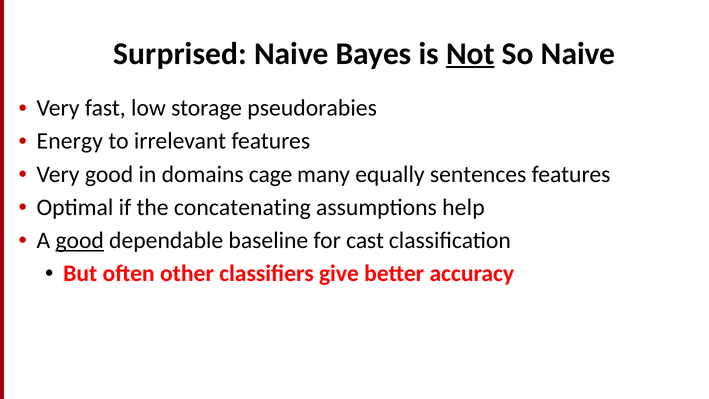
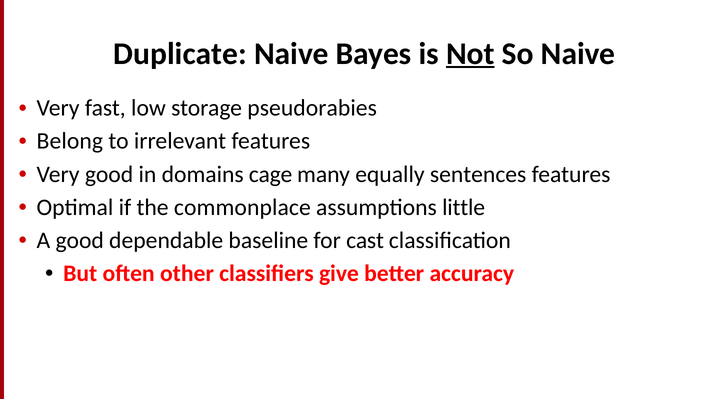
Surprised: Surprised -> Duplicate
Energy: Energy -> Belong
concatenating: concatenating -> commonplace
help: help -> little
good at (80, 240) underline: present -> none
